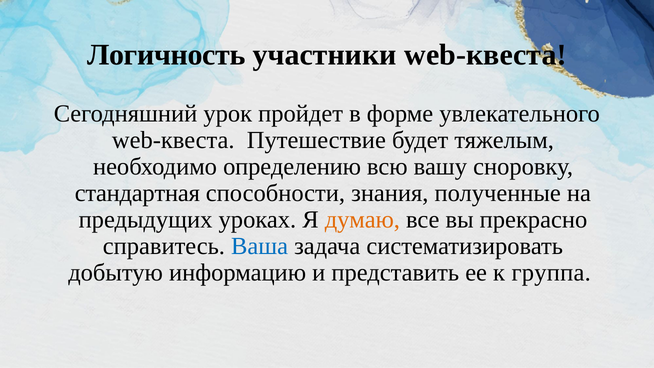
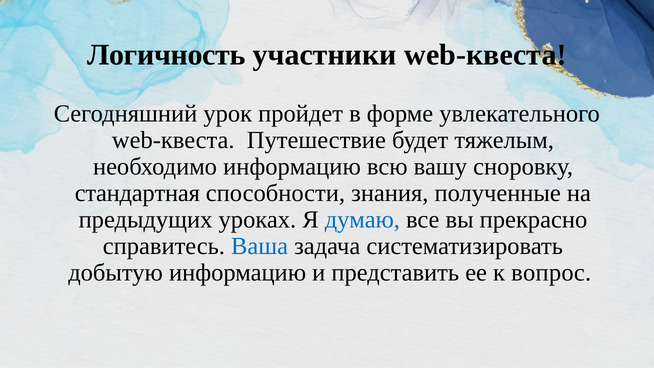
необходимо определению: определению -> информацию
думаю colour: orange -> blue
группа: группа -> вопрос
